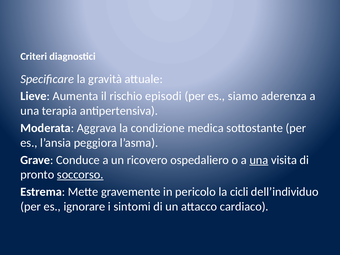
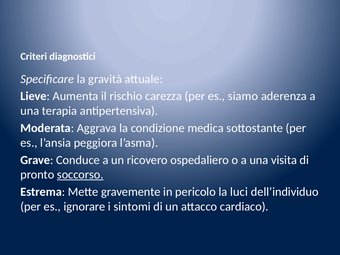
episodi: episodi -> carezza
una at (259, 160) underline: present -> none
cicli: cicli -> luci
